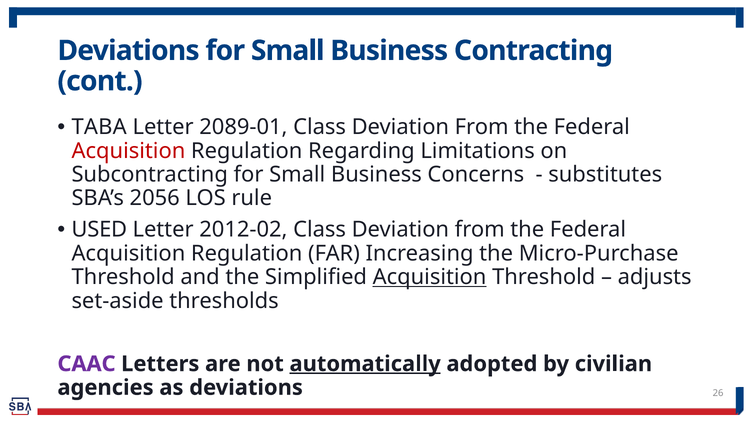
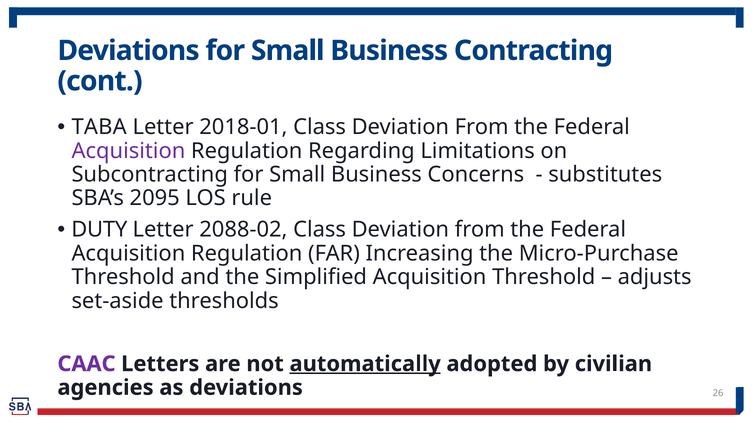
2089-01: 2089-01 -> 2018-01
Acquisition at (128, 151) colour: red -> purple
2056: 2056 -> 2095
USED: USED -> DUTY
2012-02: 2012-02 -> 2088-02
Acquisition at (430, 278) underline: present -> none
